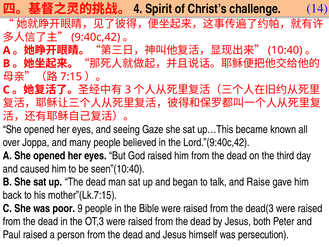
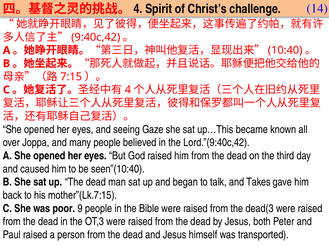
3: 3 -> 4
Raise: Raise -> Takes
persecution: persecution -> transported
